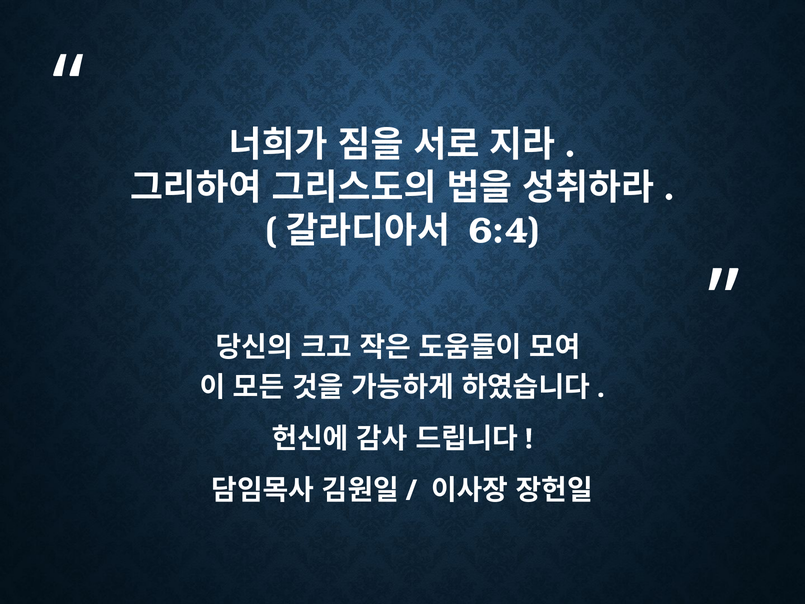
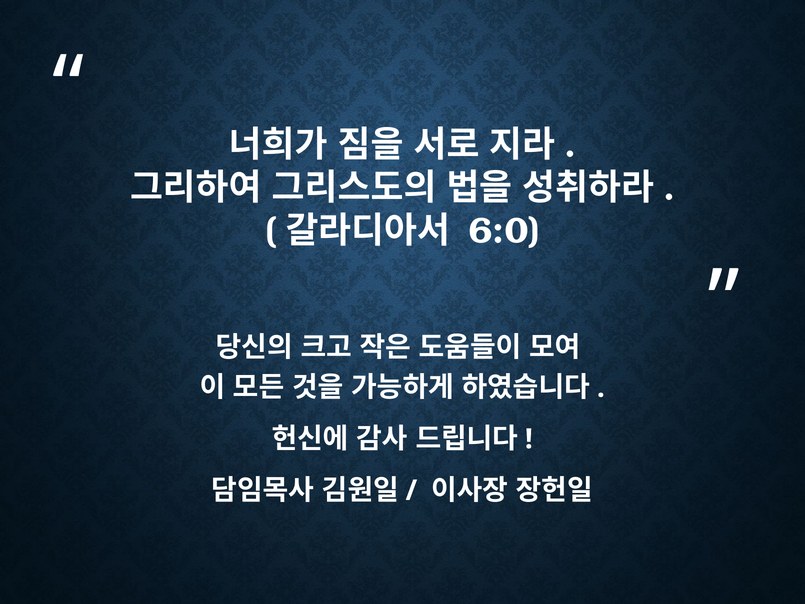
6:4: 6:4 -> 6:0
